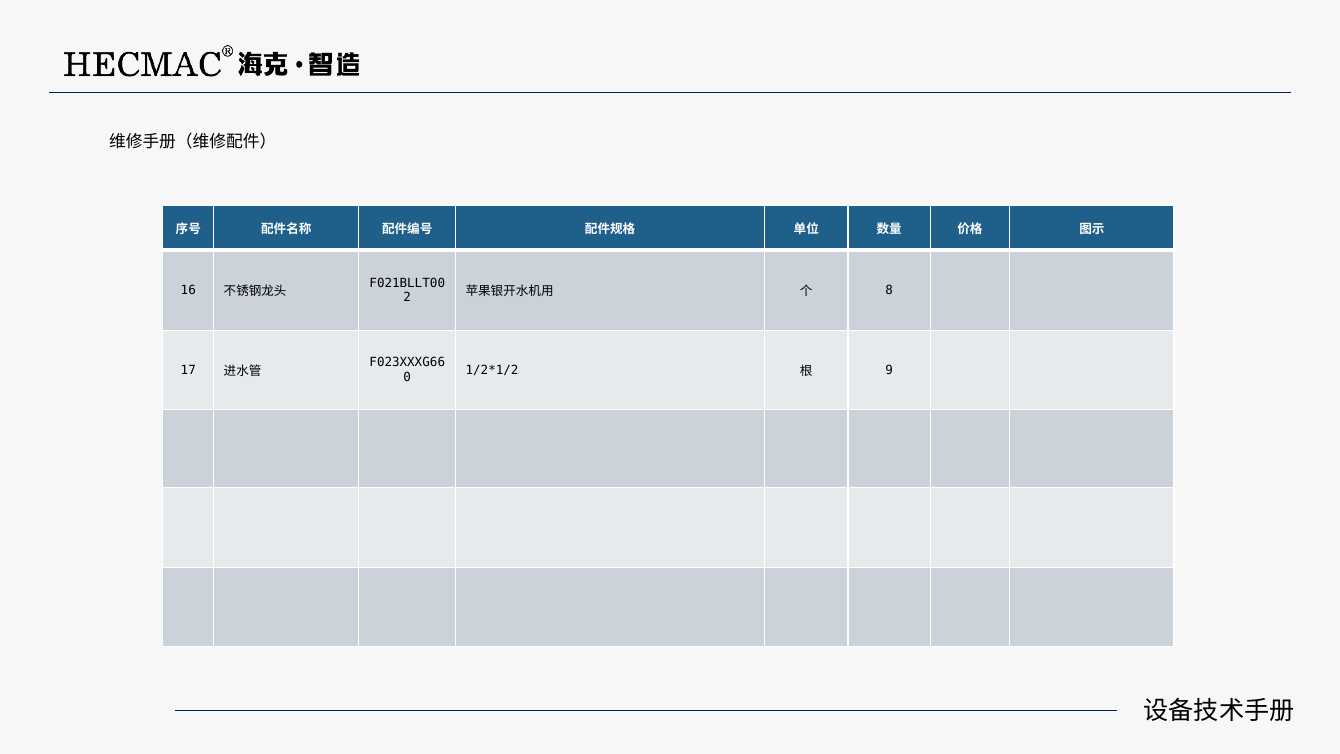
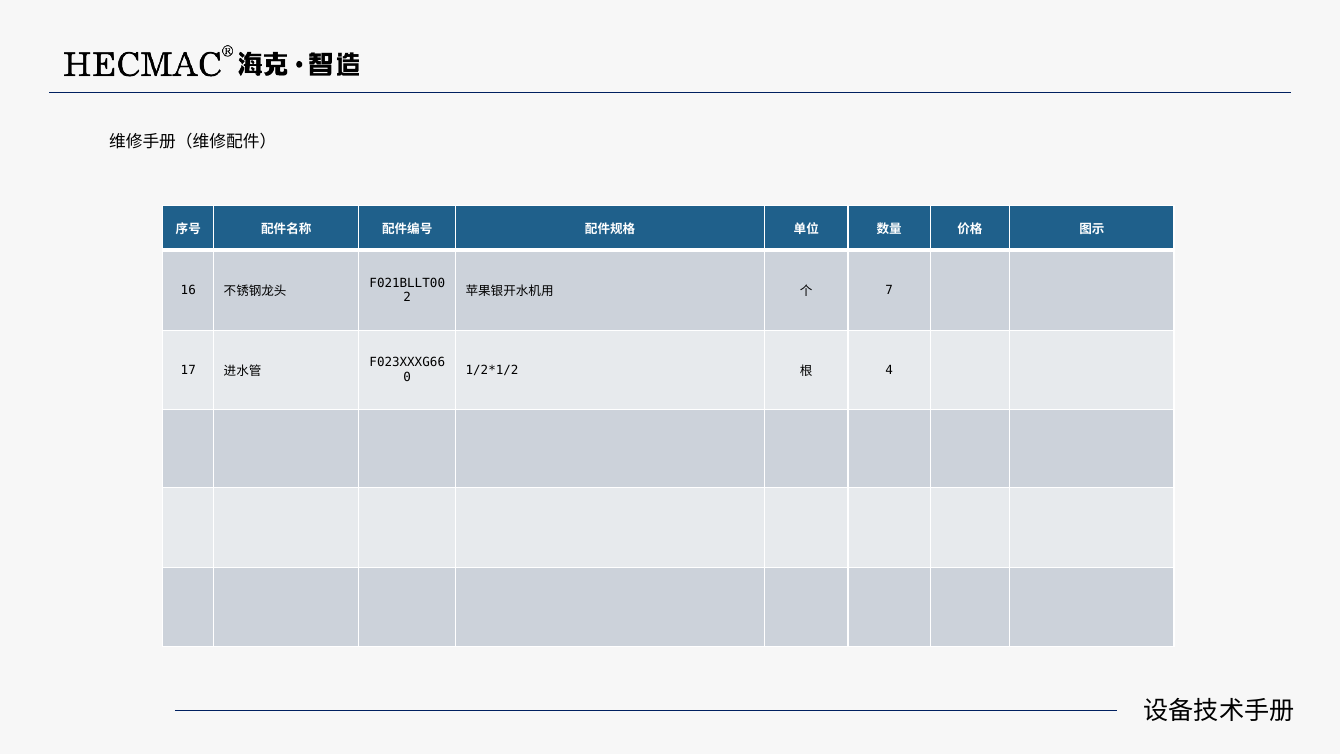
8: 8 -> 7
9: 9 -> 4
